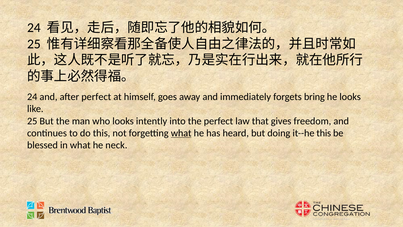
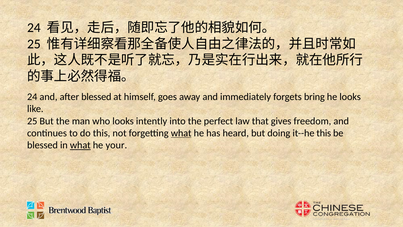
after perfect: perfect -> blessed
what at (80, 145) underline: none -> present
neck: neck -> your
